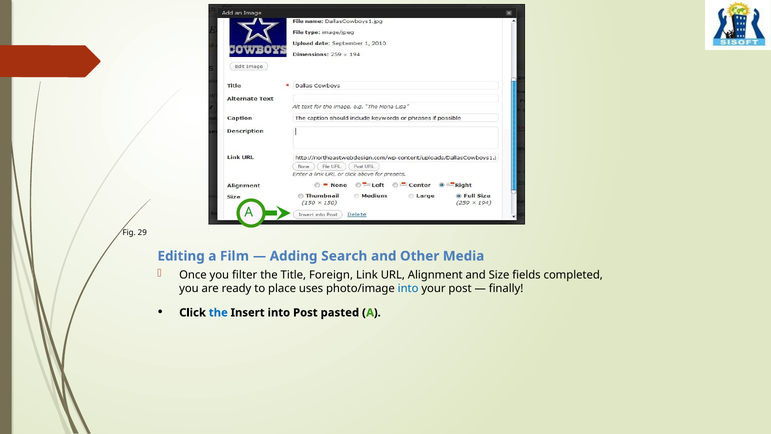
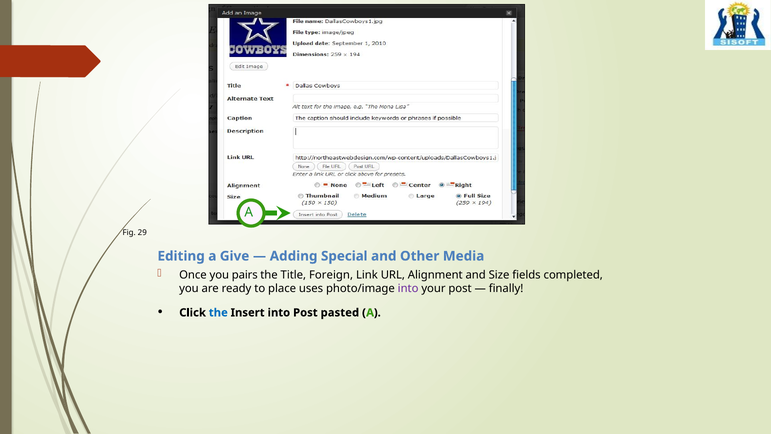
Film: Film -> Give
Search: Search -> Special
filter: filter -> pairs
into at (408, 288) colour: blue -> purple
